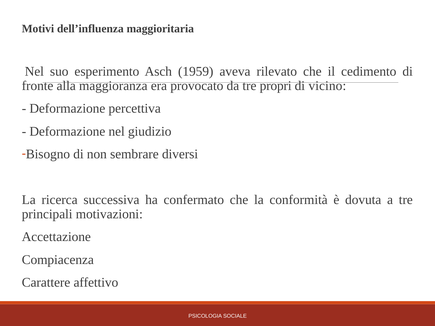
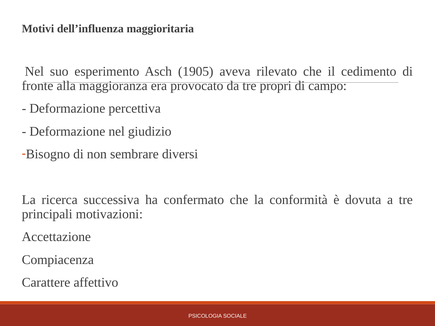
1959: 1959 -> 1905
vicino: vicino -> campo
